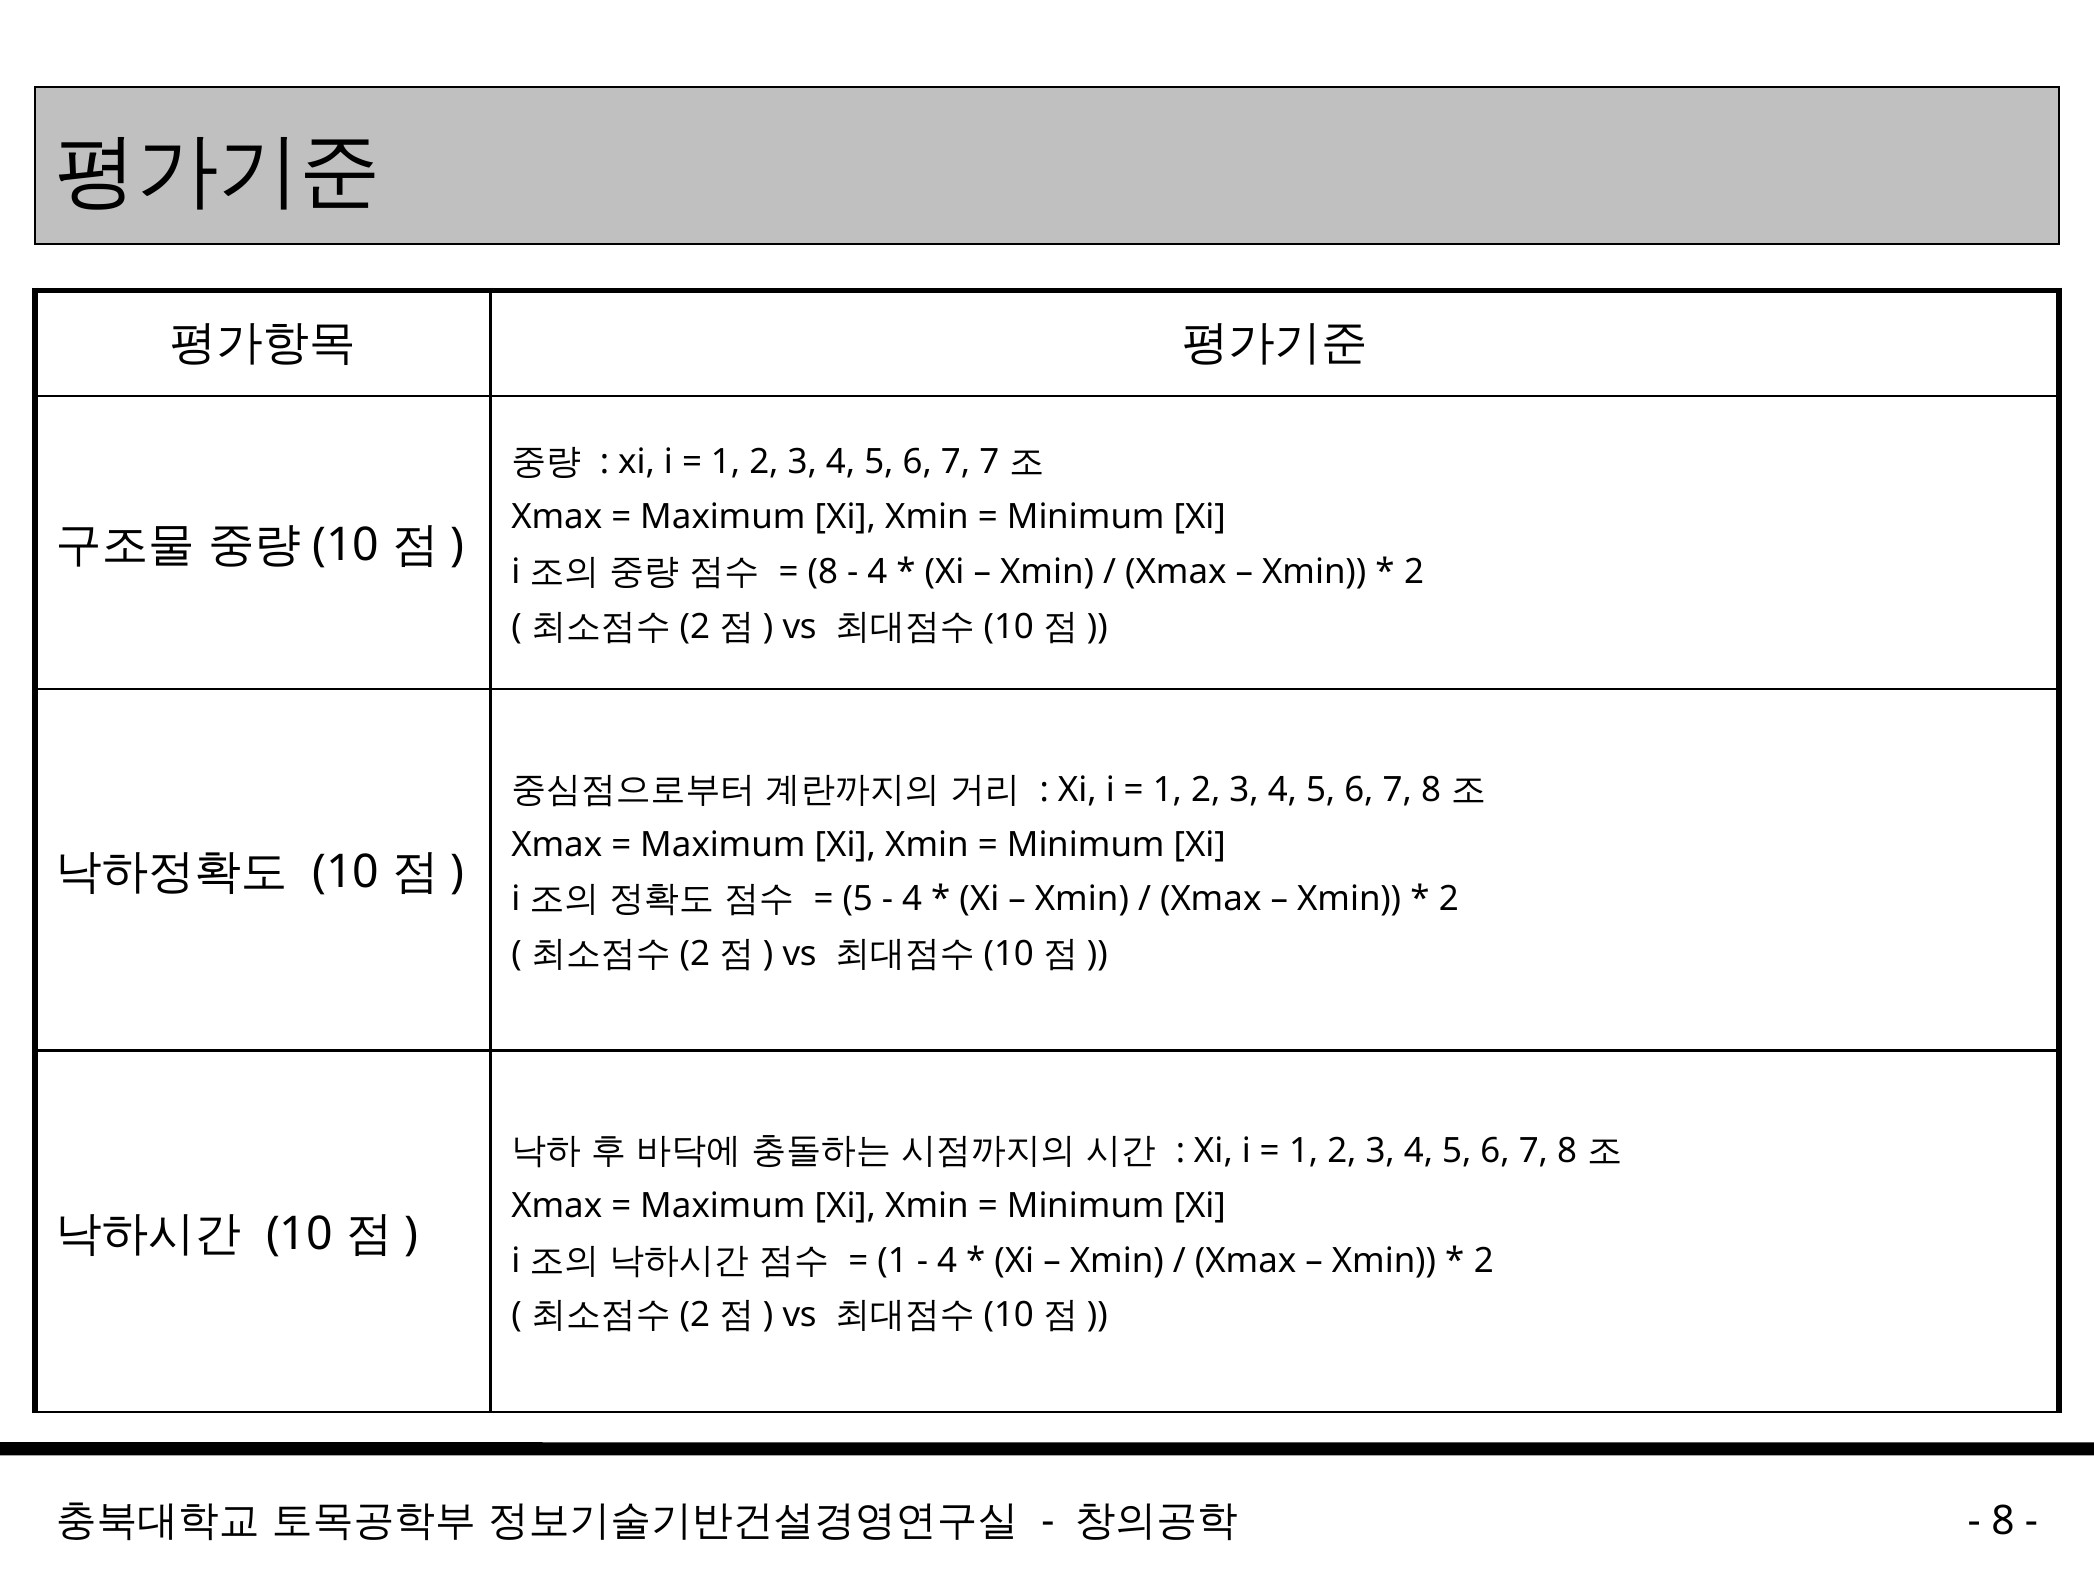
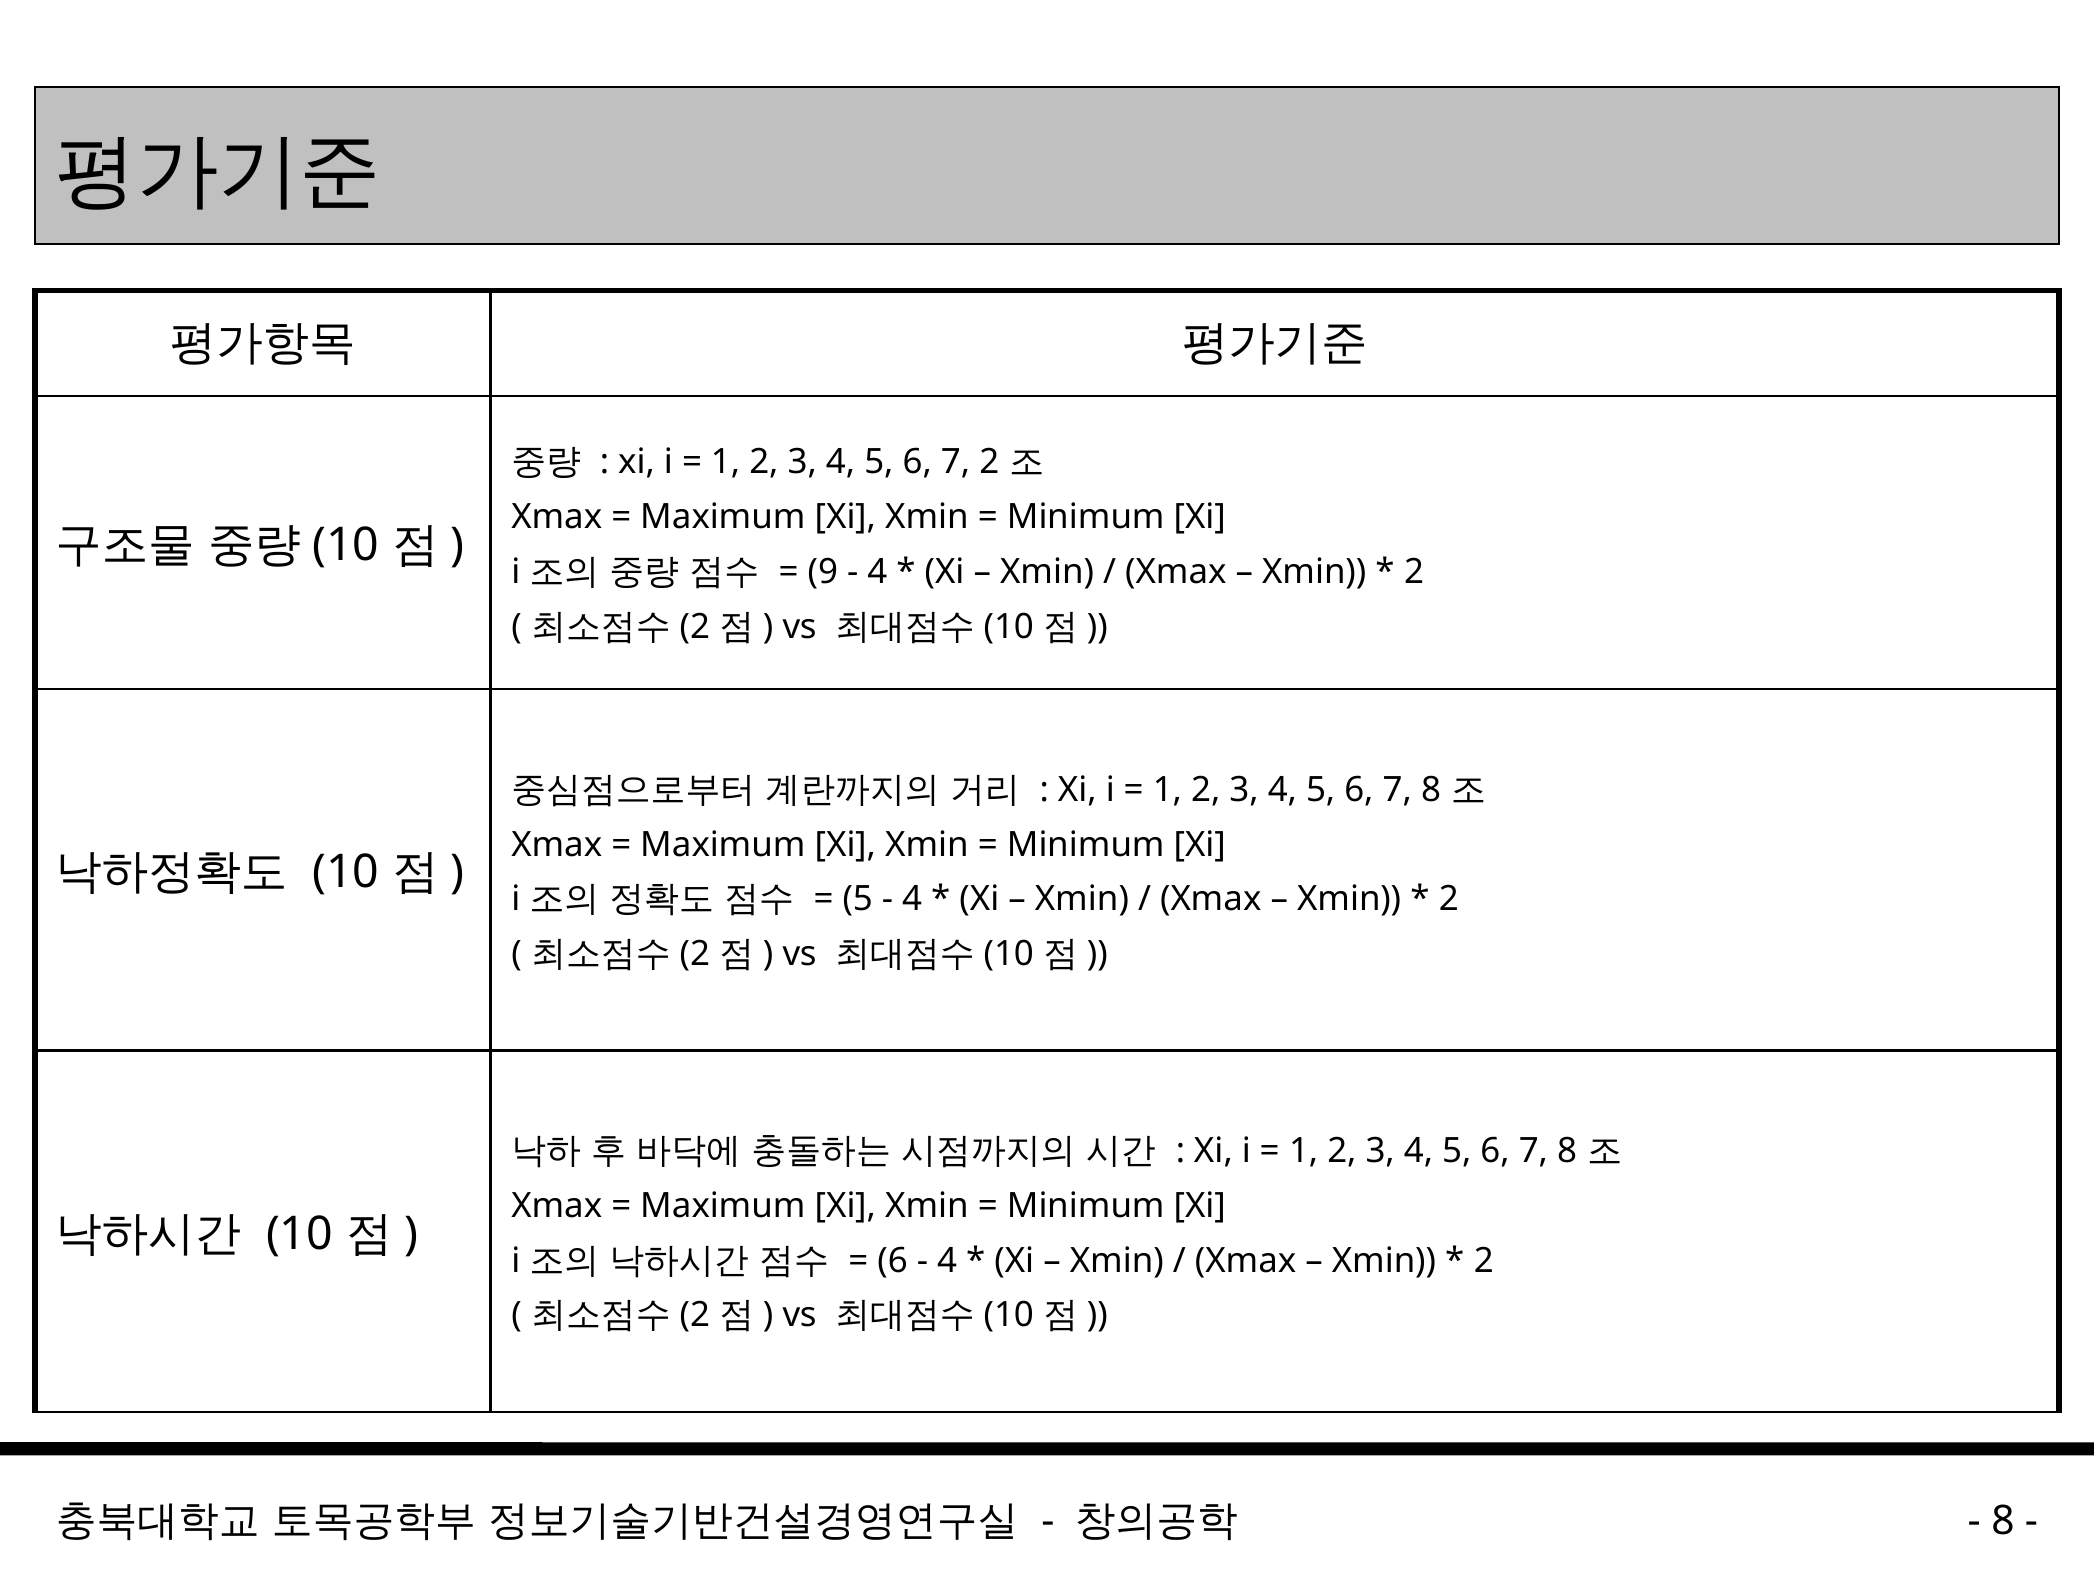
7 7: 7 -> 2
8 at (823, 572): 8 -> 9
1 at (893, 1260): 1 -> 6
